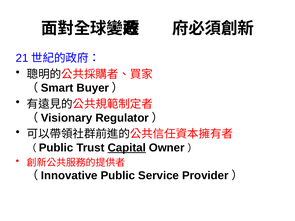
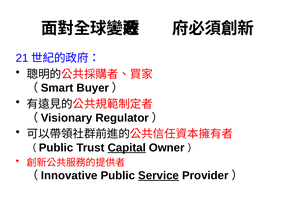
Service underline: none -> present
